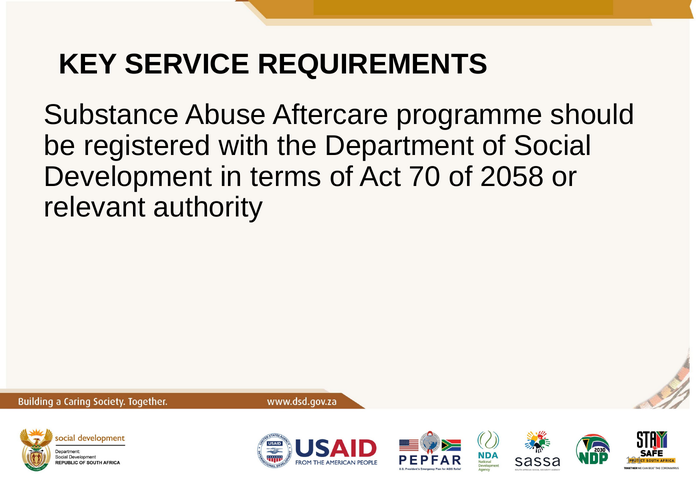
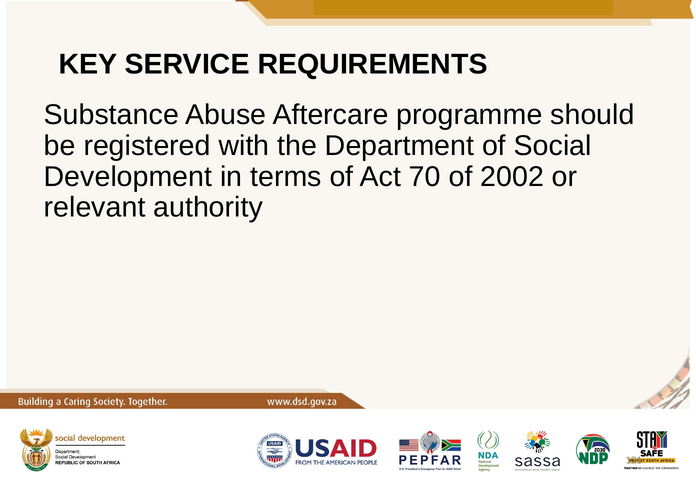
2058: 2058 -> 2002
